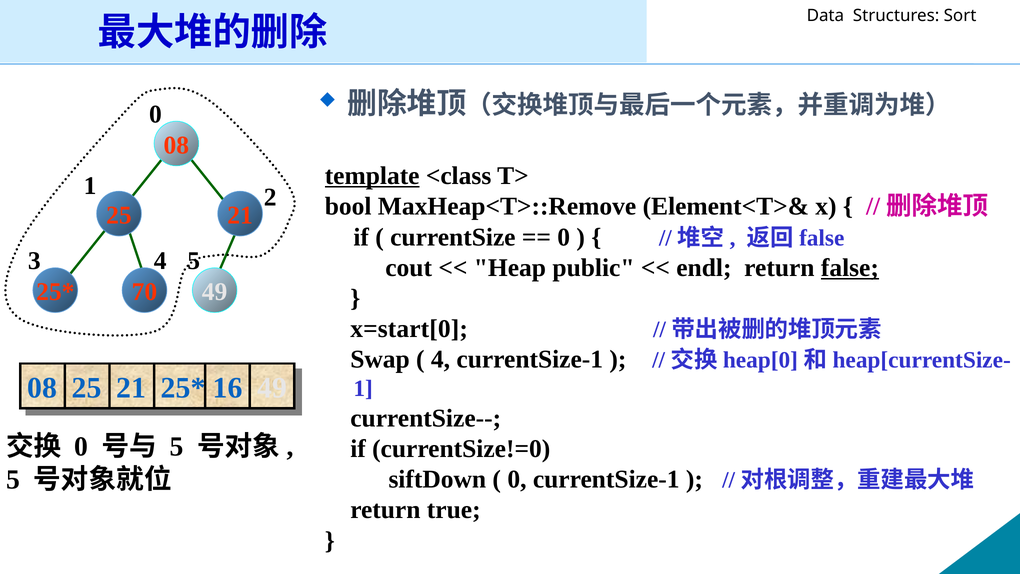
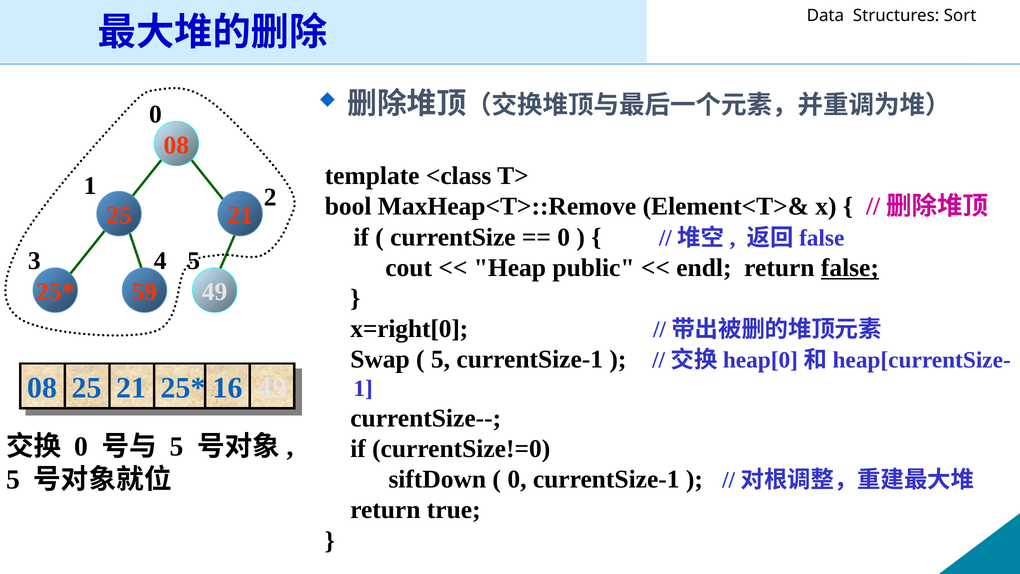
template underline: present -> none
70: 70 -> 59
x=start[0: x=start[0 -> x=right[0
4 at (441, 359): 4 -> 5
